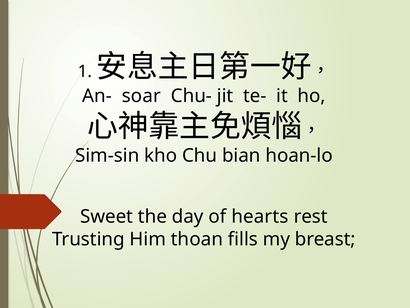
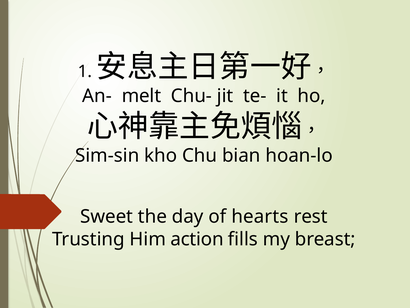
soar: soar -> melt
thoan: thoan -> action
